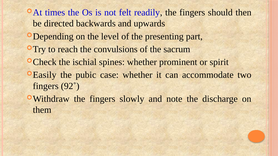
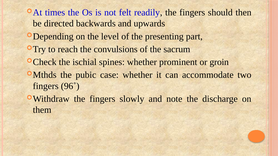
spirit: spirit -> groin
Easily: Easily -> Mthds
92˚: 92˚ -> 96˚
